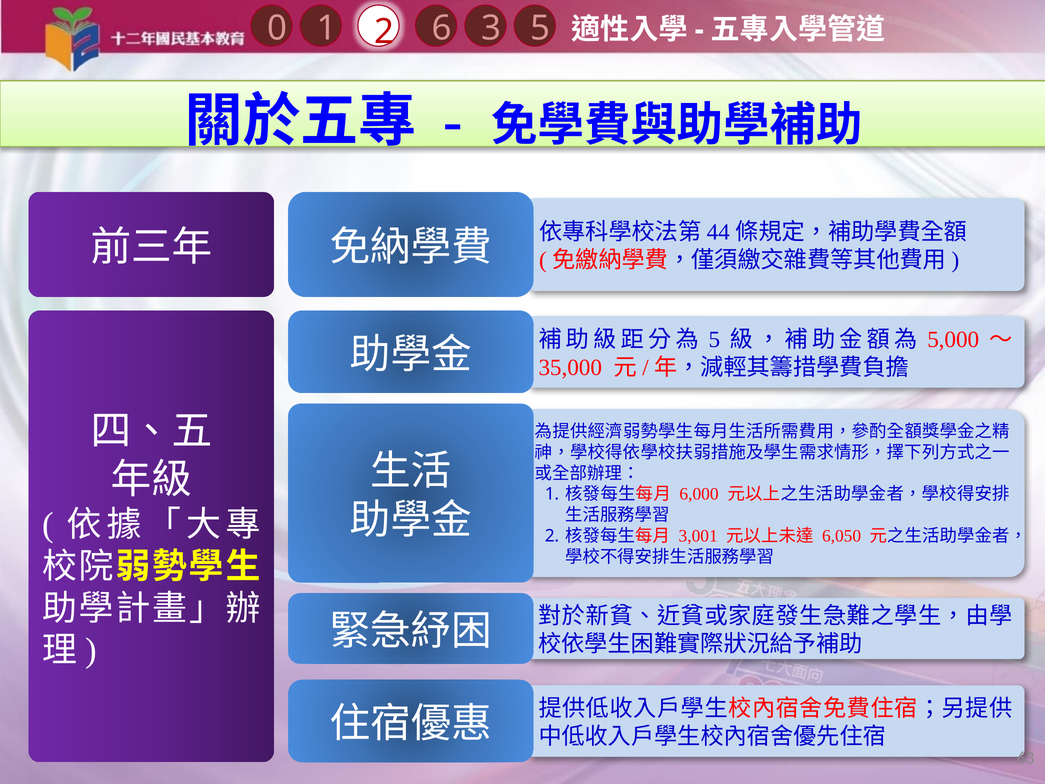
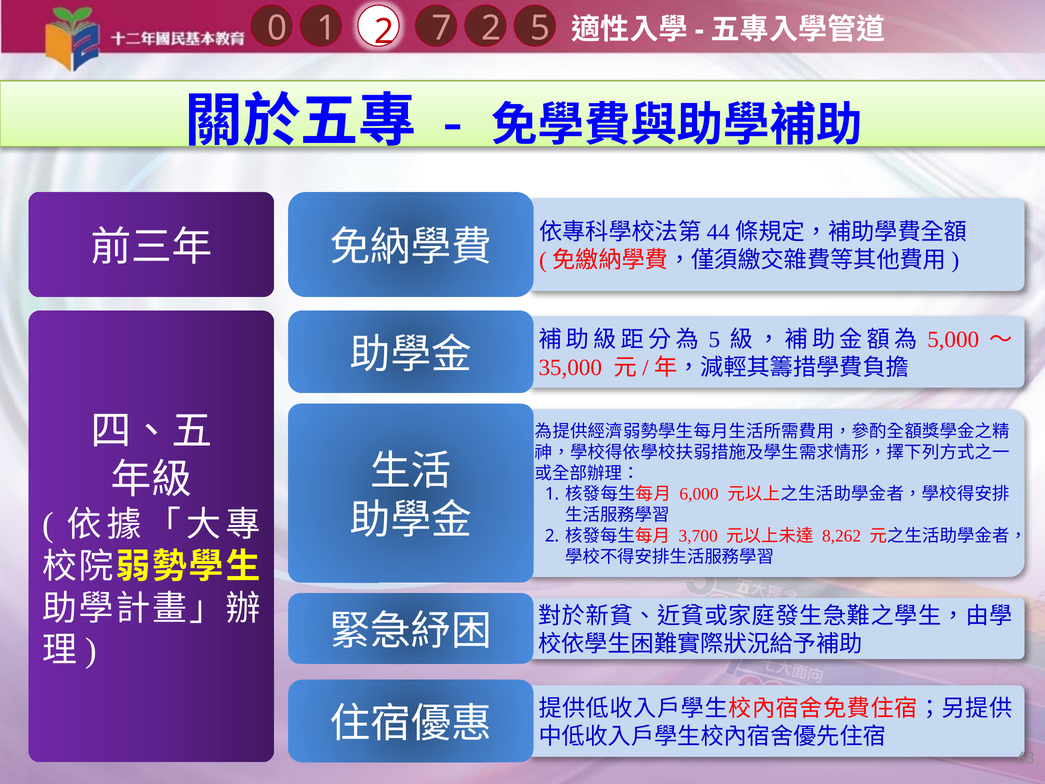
1 3: 3 -> 2
6: 6 -> 7
3,001: 3,001 -> 3,700
6,050: 6,050 -> 8,262
